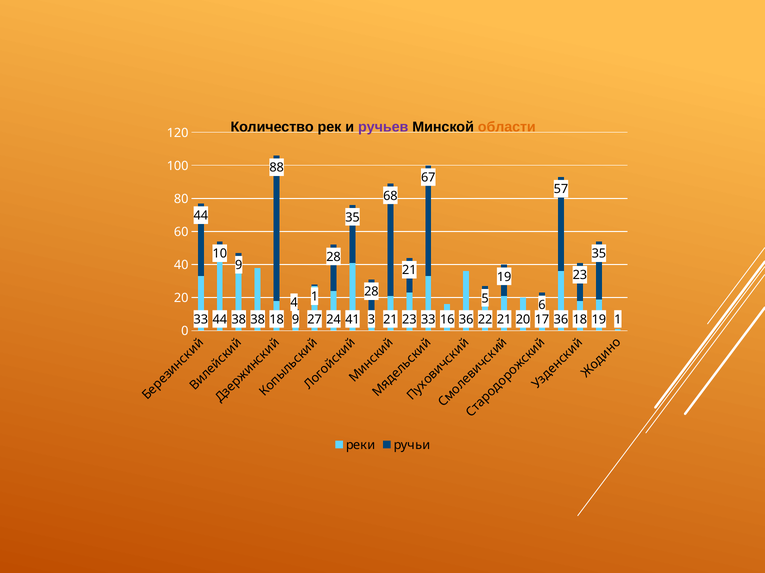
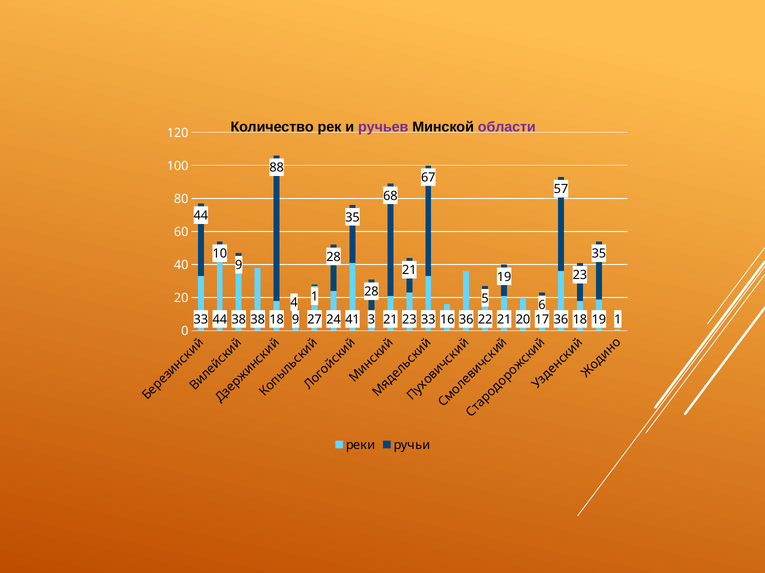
области colour: orange -> purple
